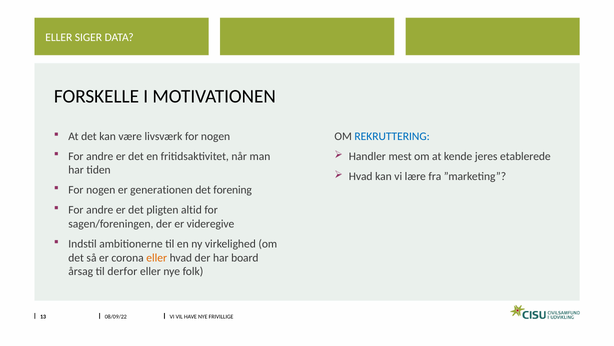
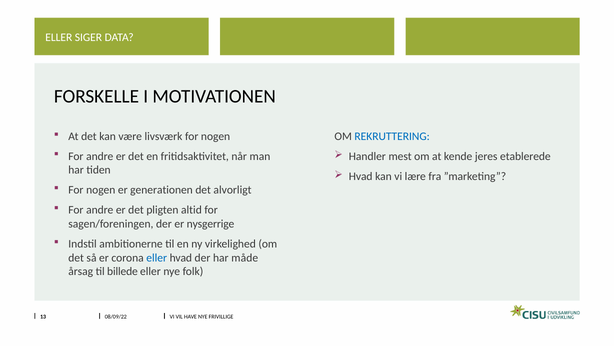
forening: forening -> alvorligt
videregive: videregive -> nysgerrige
eller at (157, 257) colour: orange -> blue
board: board -> måde
derfor: derfor -> billede
